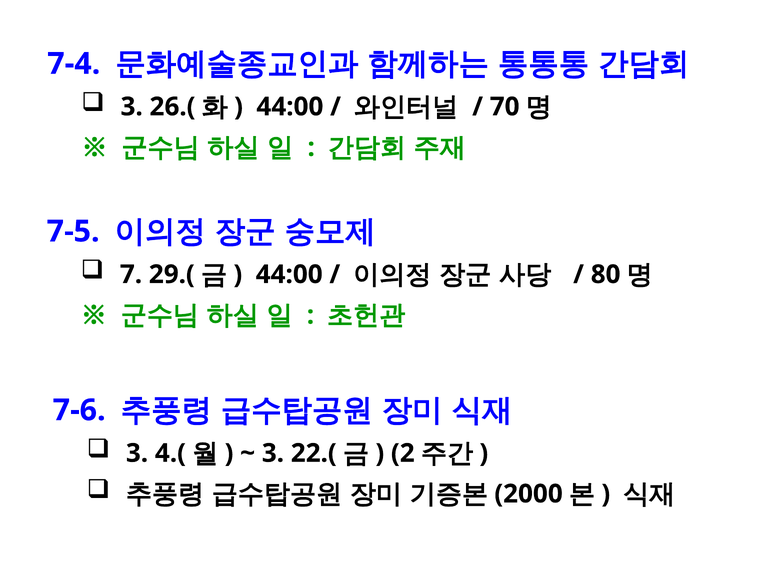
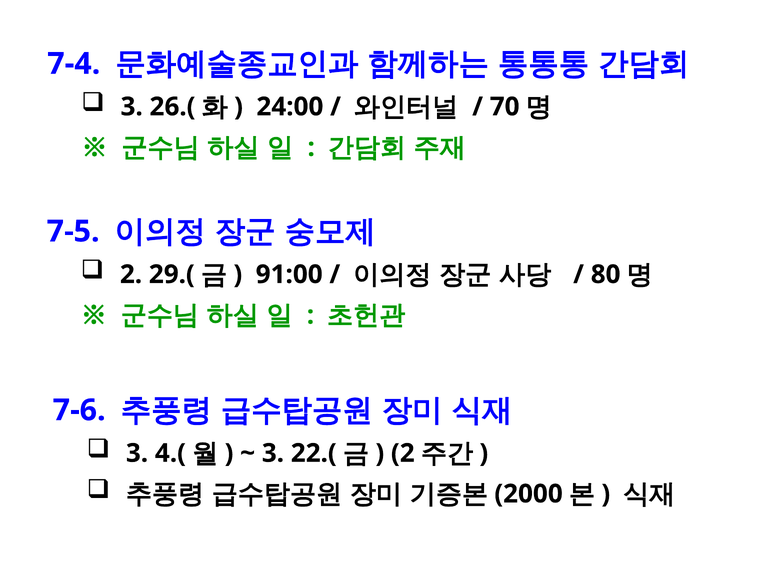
44:00 at (290, 107): 44:00 -> 24:00
7 at (131, 274): 7 -> 2
44:00 at (289, 274): 44:00 -> 91:00
